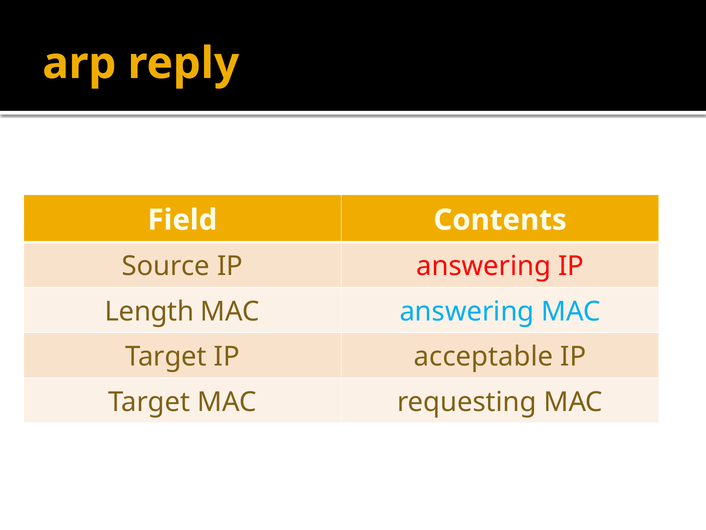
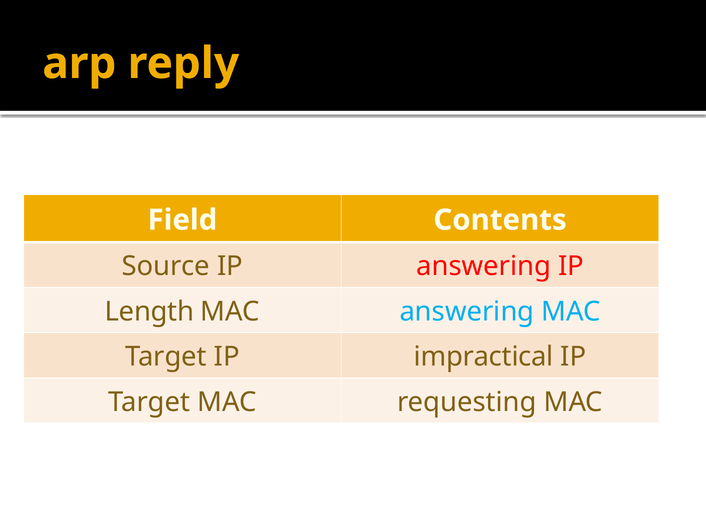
acceptable: acceptable -> impractical
